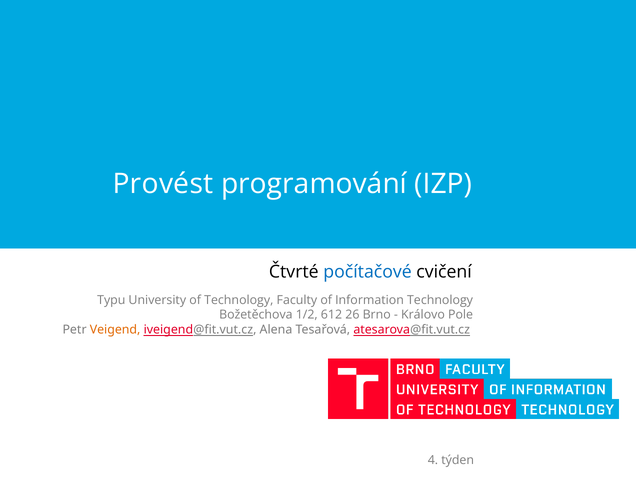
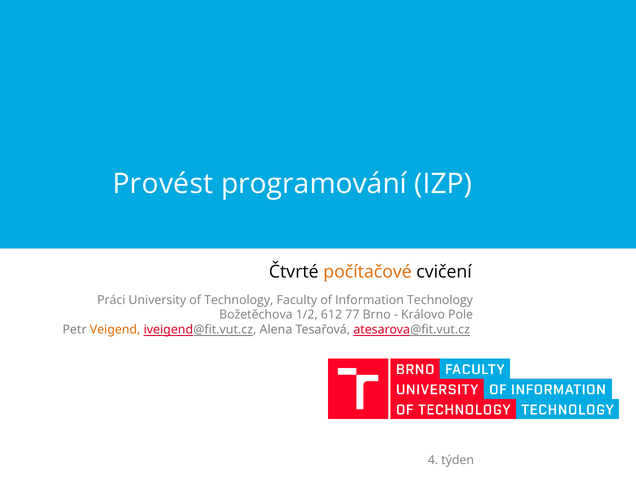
počítačové colour: blue -> orange
Typu: Typu -> Práci
26: 26 -> 77
